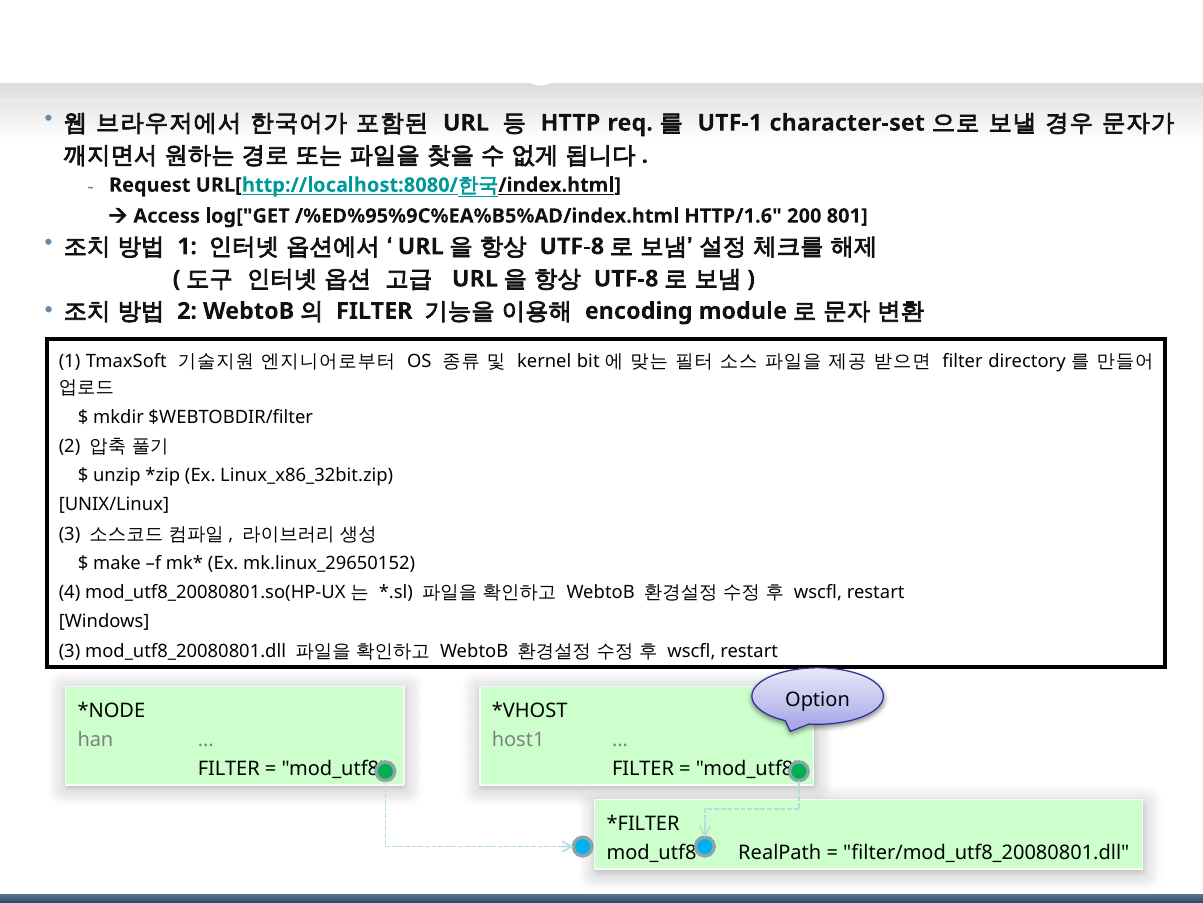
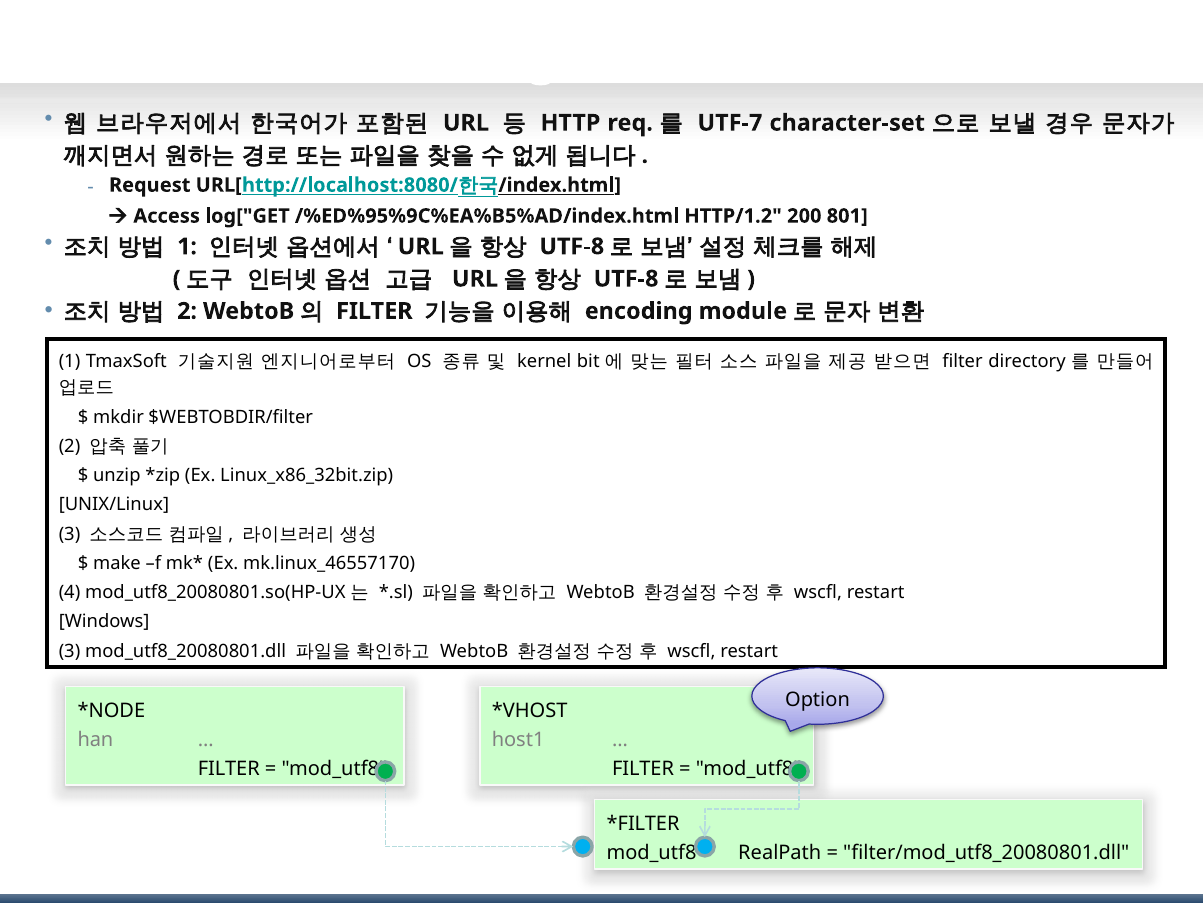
UTF-1: UTF-1 -> UTF-7
HTTP/1.6: HTTP/1.6 -> HTTP/1.2
mk.linux_29650152: mk.linux_29650152 -> mk.linux_46557170
